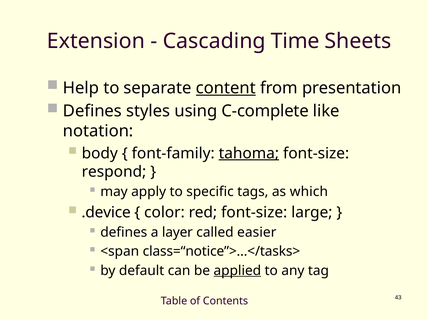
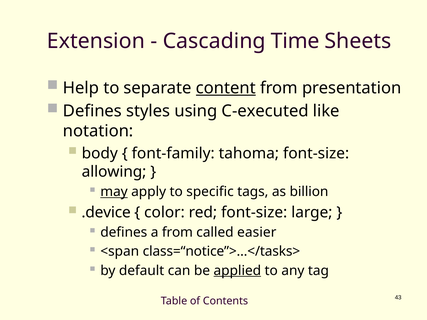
C-complete: C-complete -> C-executed
tahoma underline: present -> none
respond: respond -> allowing
may underline: none -> present
which: which -> billion
a layer: layer -> from
